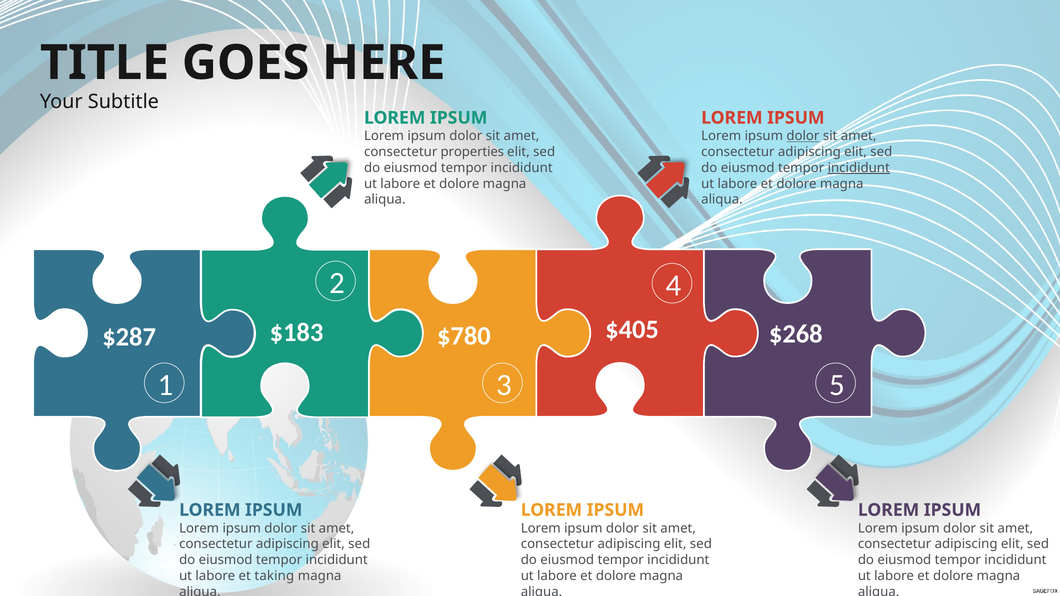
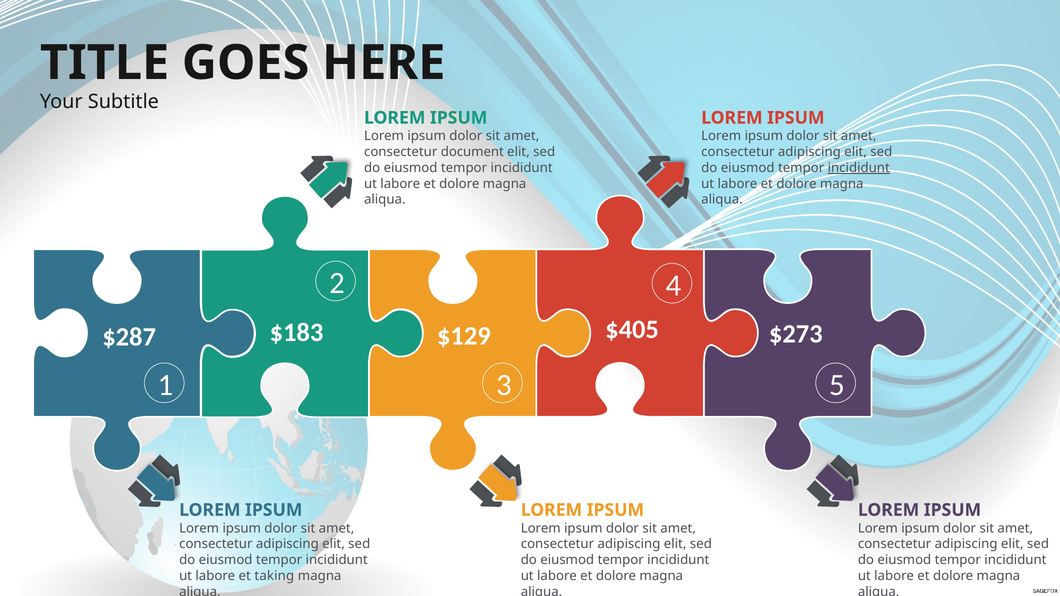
dolor at (803, 136) underline: present -> none
properties: properties -> document
$268: $268 -> $273
$780: $780 -> $129
